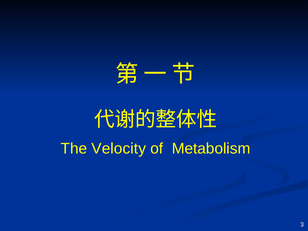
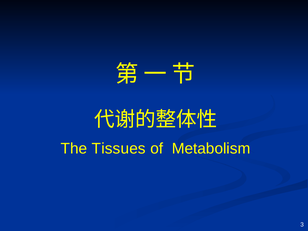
Velocity: Velocity -> Tissues
